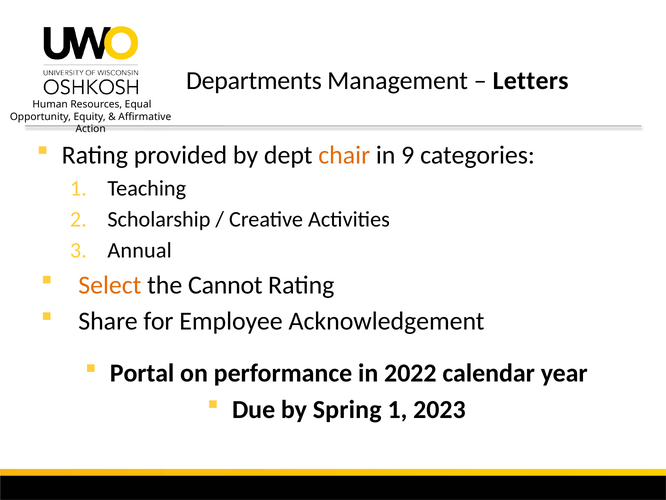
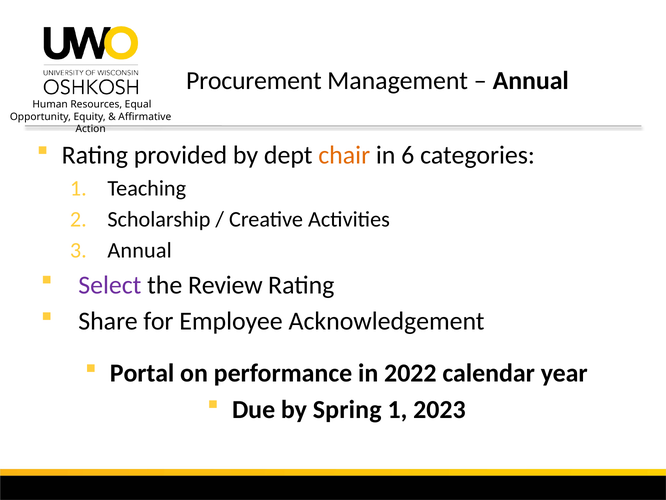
Departments: Departments -> Procurement
Letters at (531, 81): Letters -> Annual
9: 9 -> 6
Select colour: orange -> purple
Cannot: Cannot -> Review
